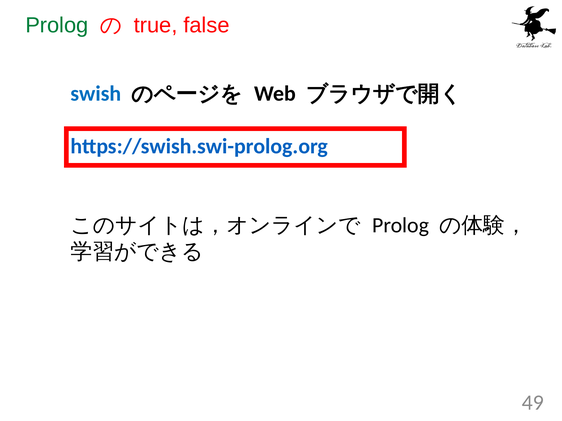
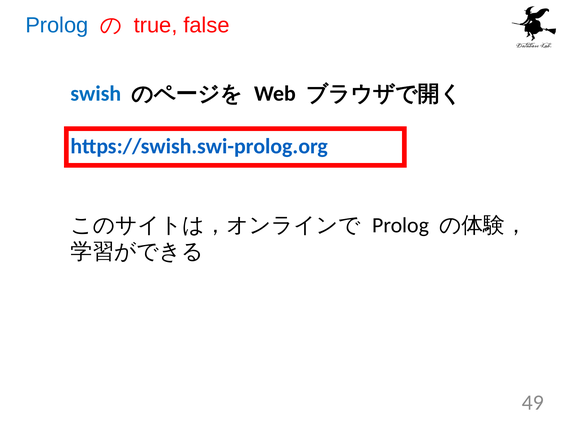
Prolog at (57, 25) colour: green -> blue
